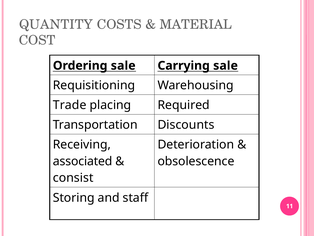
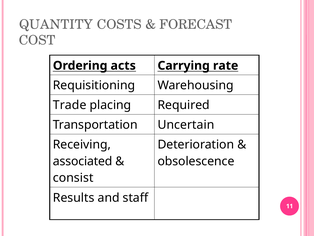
MATERIAL: MATERIAL -> FORECAST
Ordering sale: sale -> acts
Carrying sale: sale -> rate
Discounts: Discounts -> Uncertain
Storing: Storing -> Results
